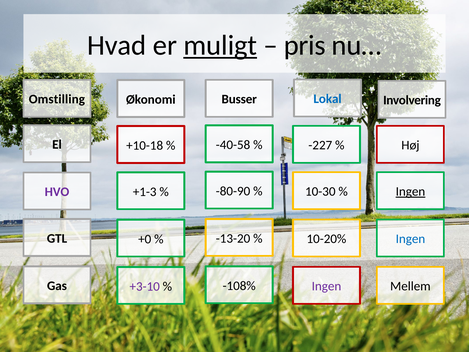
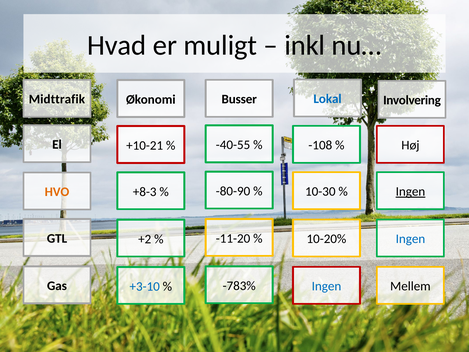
muligt underline: present -> none
pris: pris -> inkl
Omstilling: Omstilling -> Midttrafik
-40-58: -40-58 -> -40-55
-227: -227 -> -108
+10-18: +10-18 -> +10-21
+1-3: +1-3 -> +8-3
HVO colour: purple -> orange
-13-20: -13-20 -> -11-20
+0: +0 -> +2
-108%: -108% -> -783%
Ingen at (326, 286) colour: purple -> blue
+3-10 colour: purple -> blue
